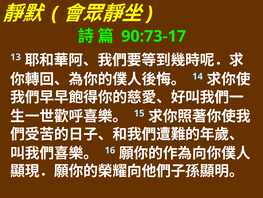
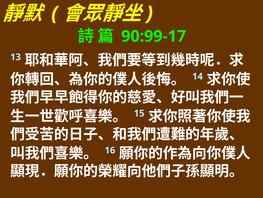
90:73-17: 90:73-17 -> 90:99-17
